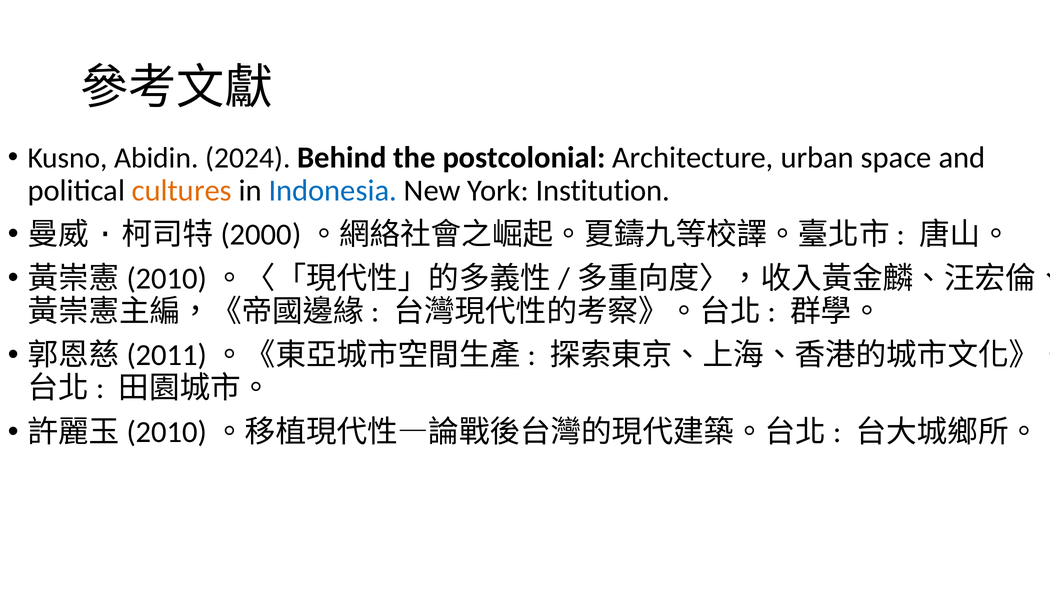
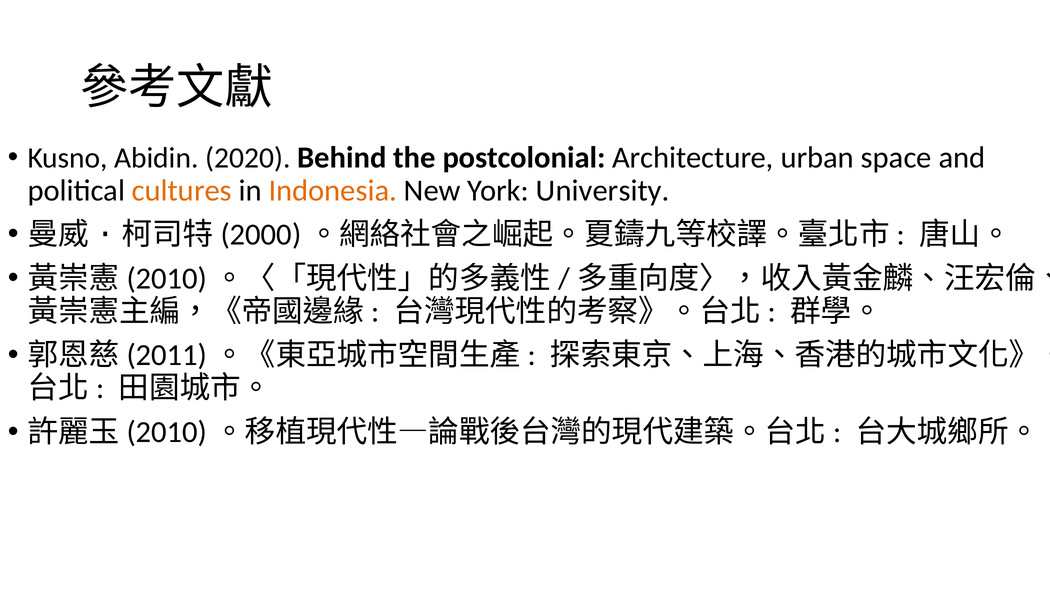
2024: 2024 -> 2020
Indonesia colour: blue -> orange
Institution: Institution -> University
